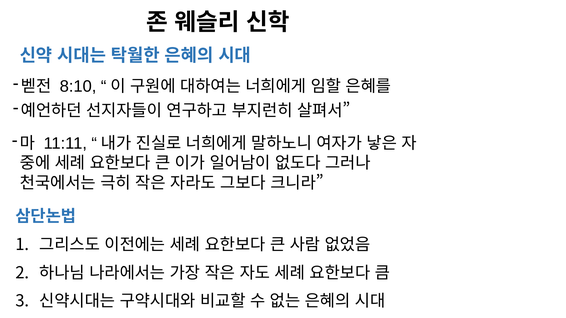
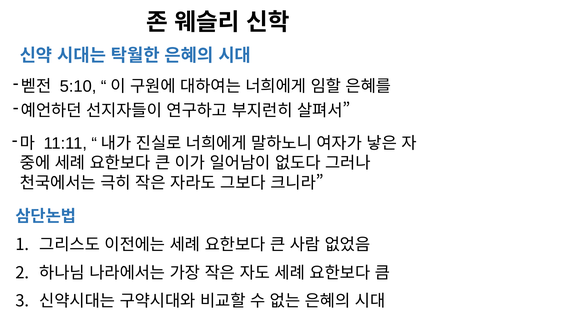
8:10: 8:10 -> 5:10
